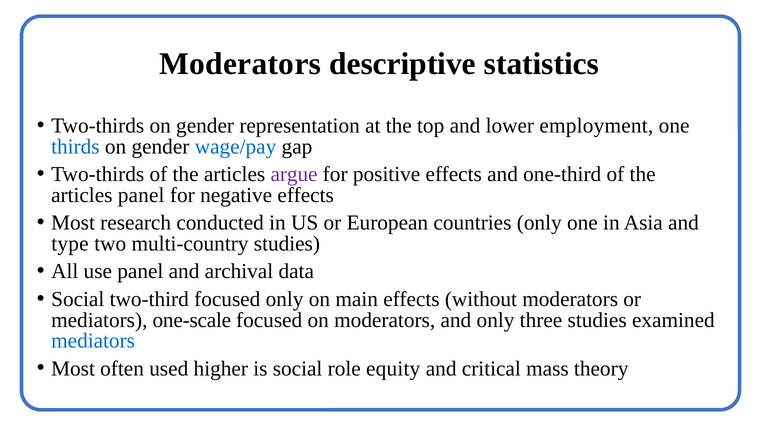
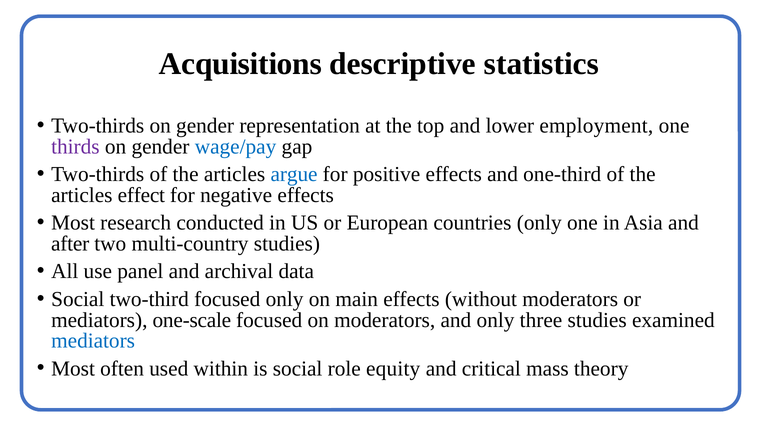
Moderators at (240, 64): Moderators -> Acquisitions
thirds colour: blue -> purple
argue colour: purple -> blue
articles panel: panel -> effect
type: type -> after
higher: higher -> within
